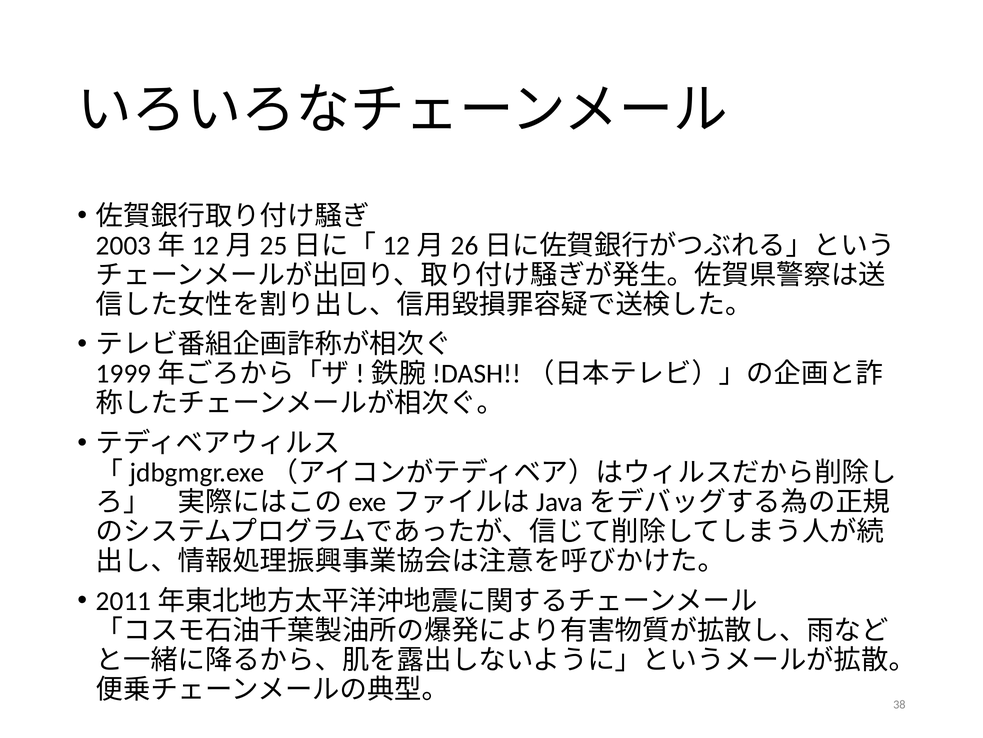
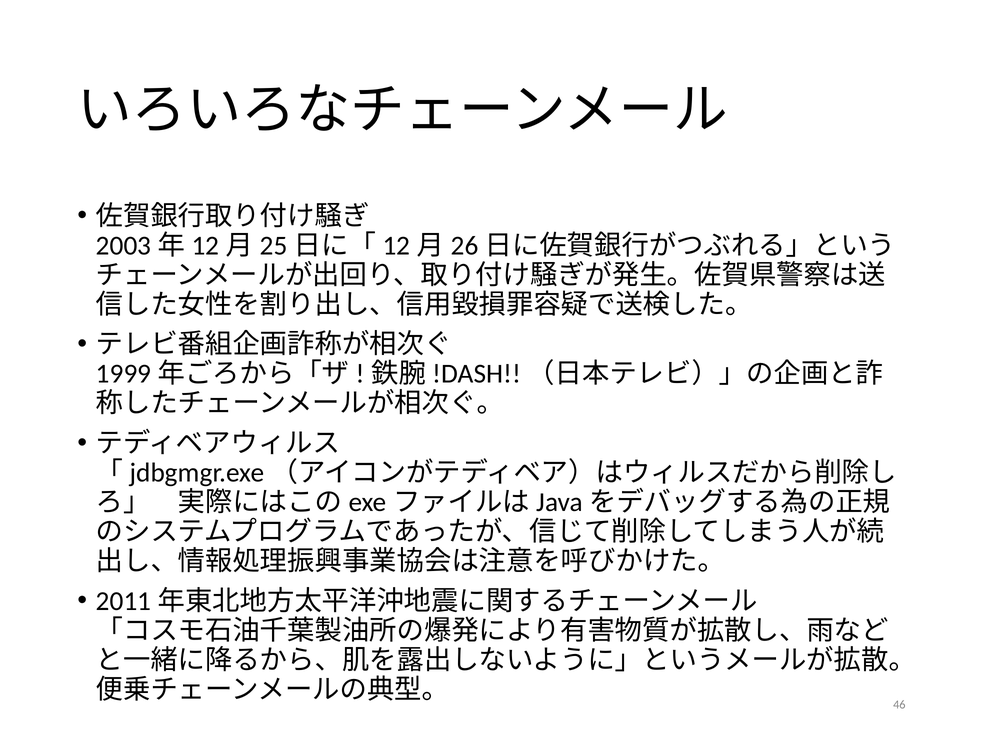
38: 38 -> 46
